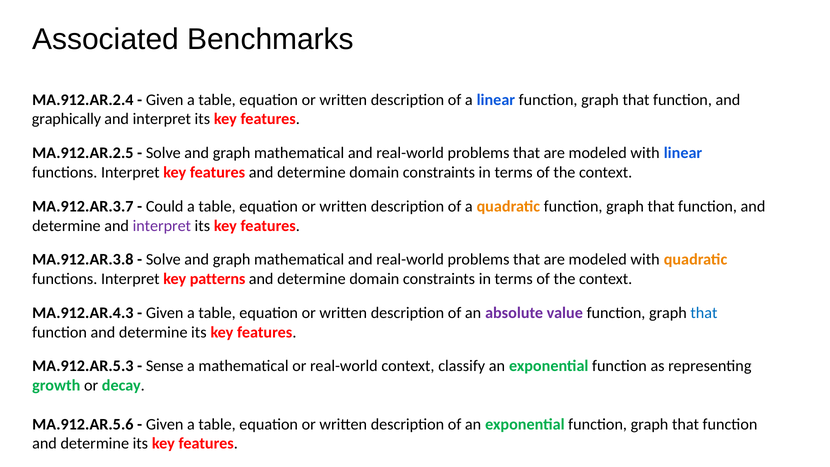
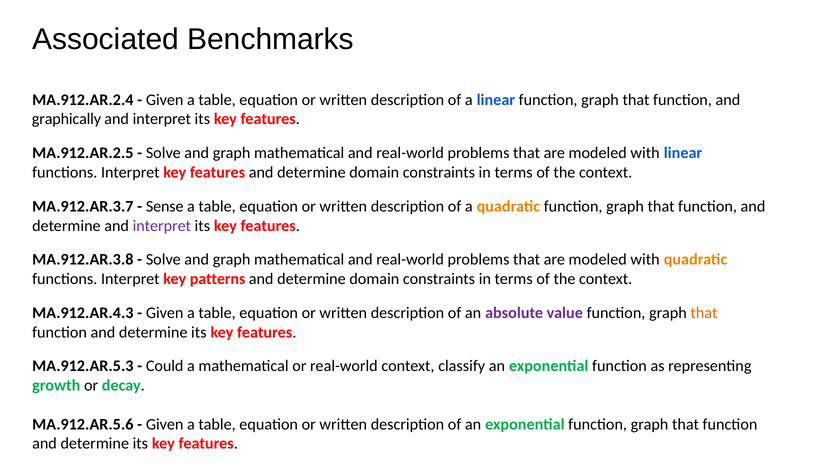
Could: Could -> Sense
that at (704, 313) colour: blue -> orange
Sense: Sense -> Could
